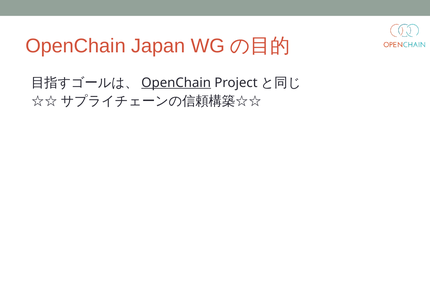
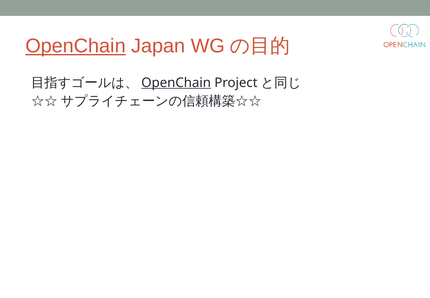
OpenChain at (76, 46) underline: none -> present
